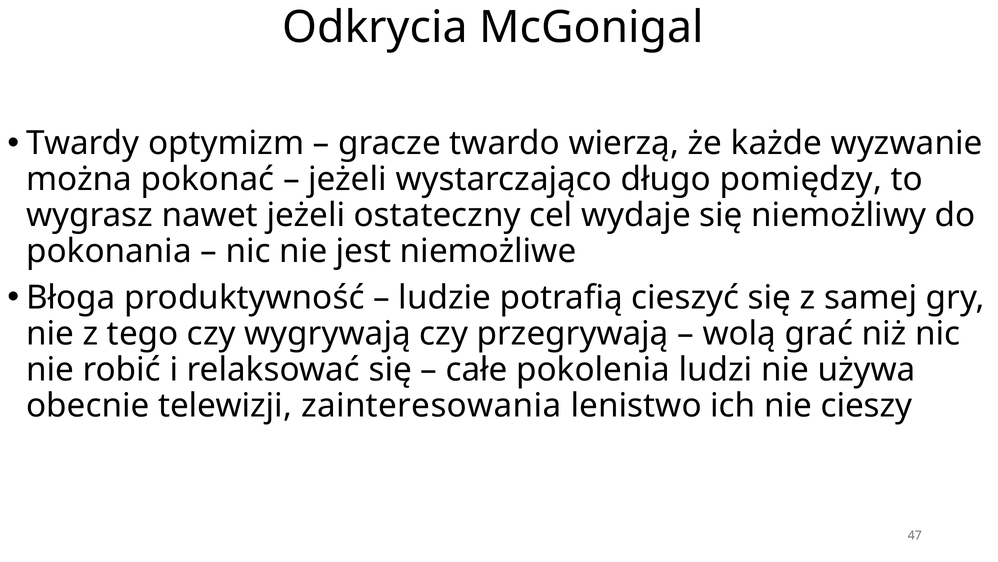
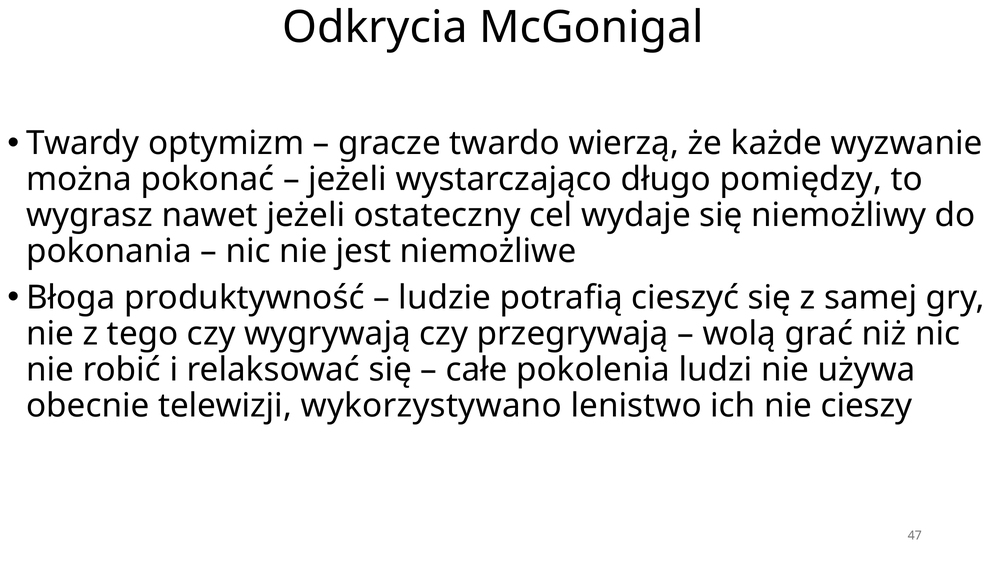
zainteresowania: zainteresowania -> wykorzystywano
